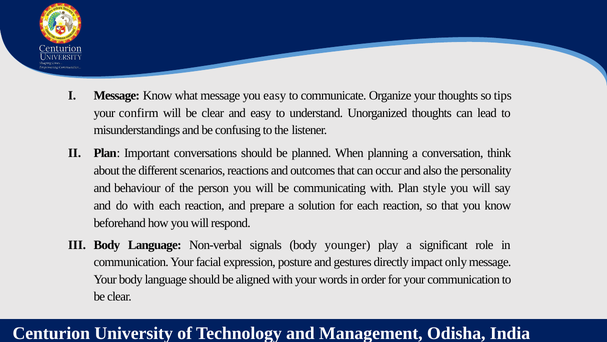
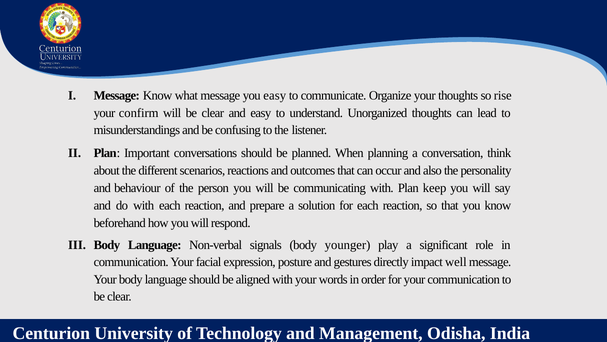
tips: tips -> rise
style: style -> keep
only: only -> well
